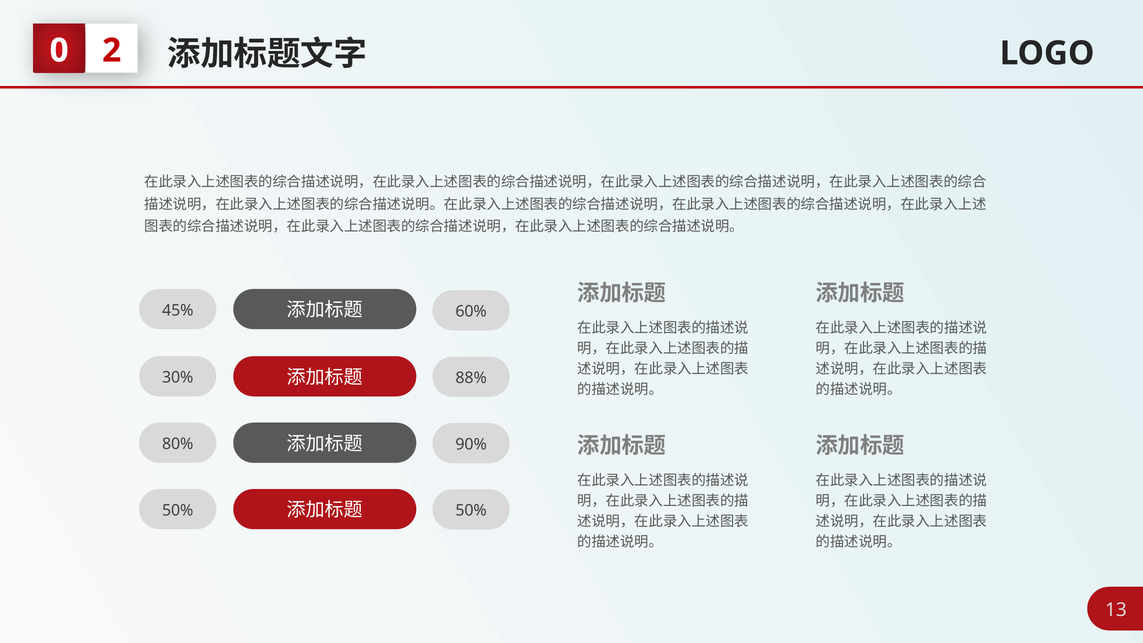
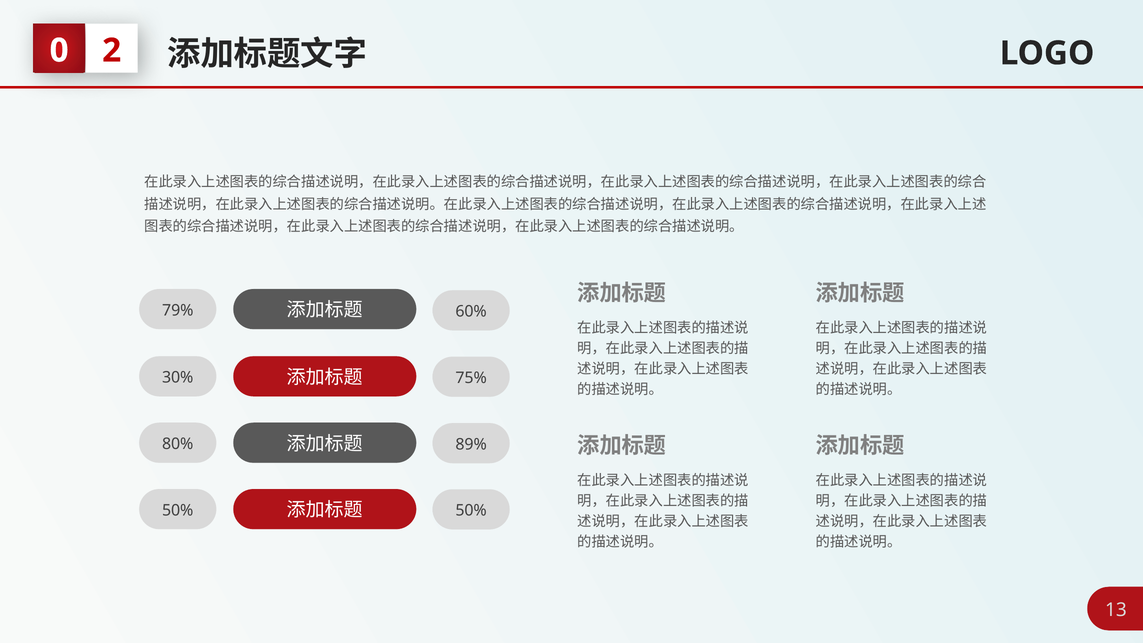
45%: 45% -> 79%
88%: 88% -> 75%
90%: 90% -> 89%
